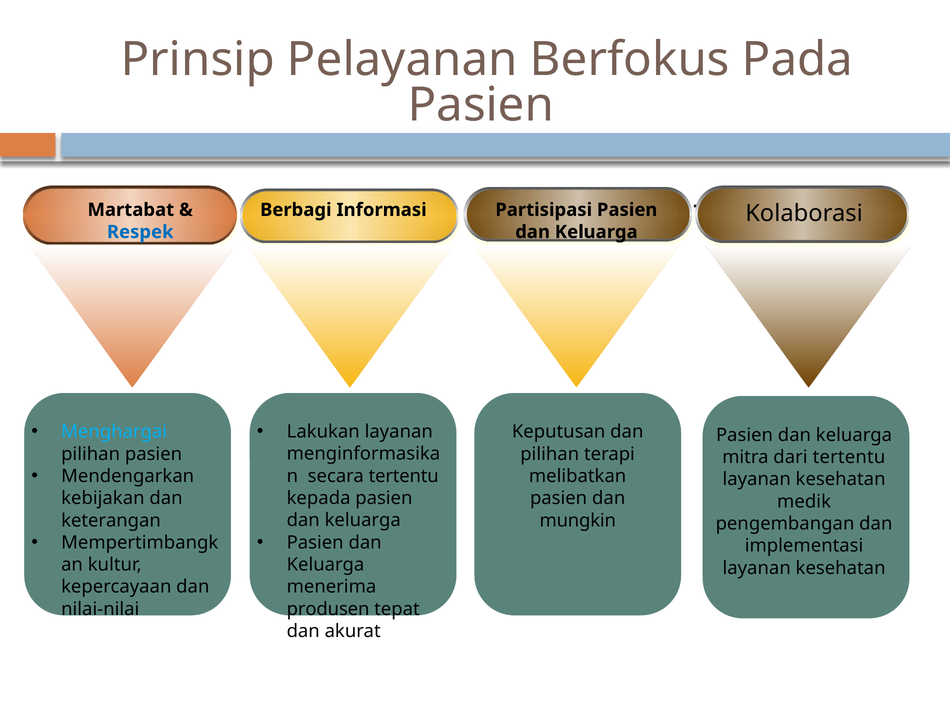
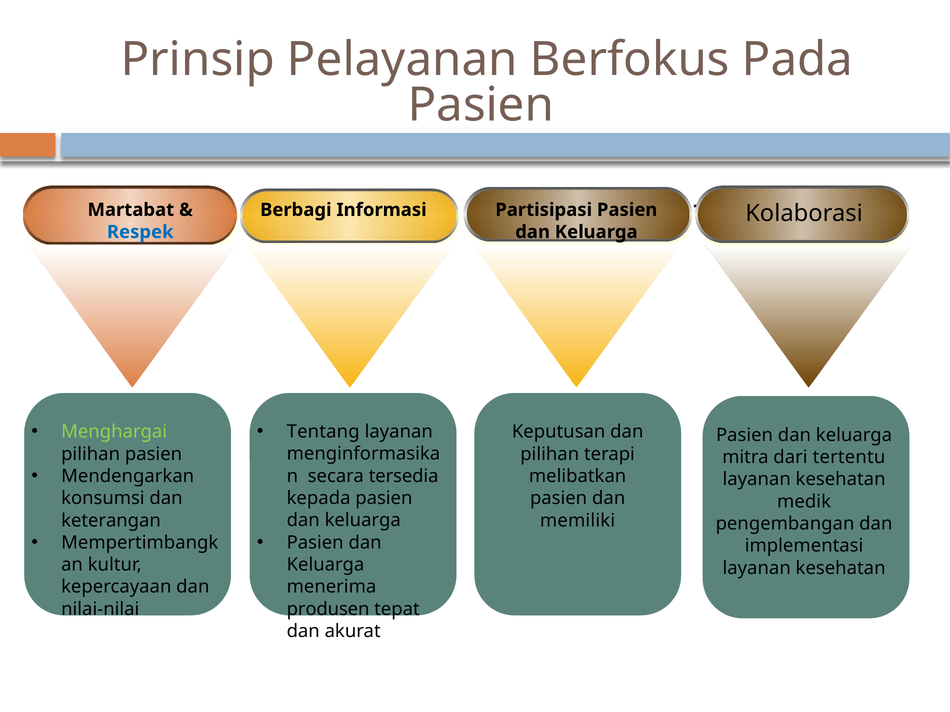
Menghargai colour: light blue -> light green
Lakukan: Lakukan -> Tentang
secara tertentu: tertentu -> tersedia
kebijakan: kebijakan -> konsumsi
mungkin: mungkin -> memiliki
